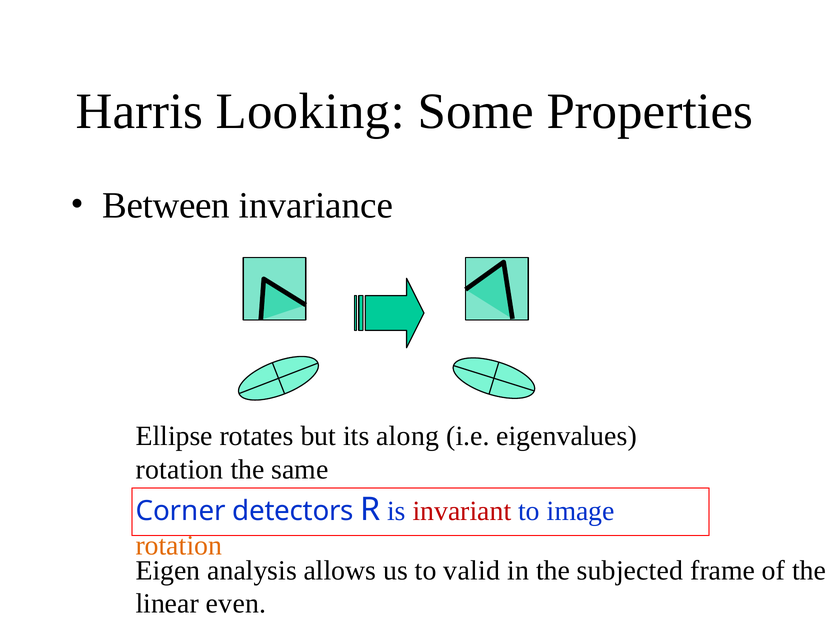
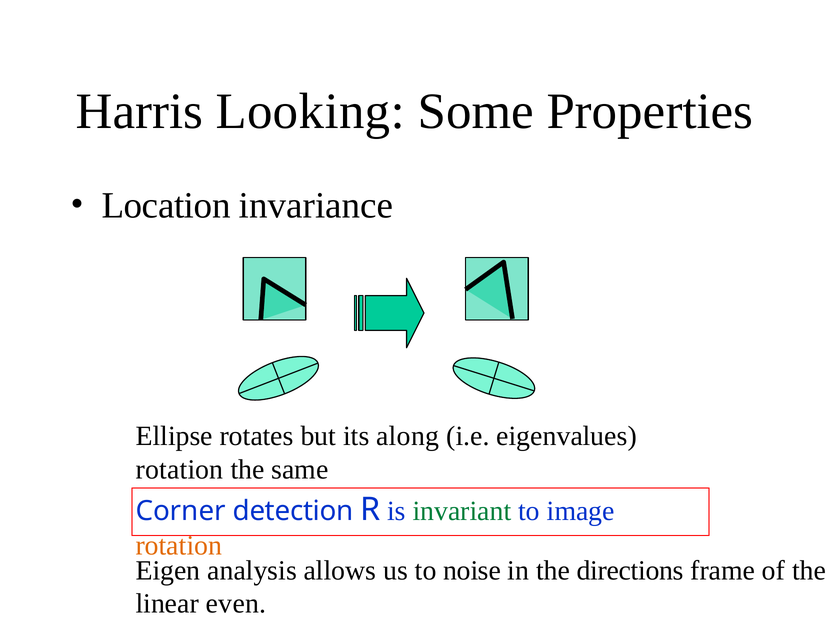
Between: Between -> Location
detectors: detectors -> detection
invariant colour: red -> green
valid: valid -> noise
subjected: subjected -> directions
